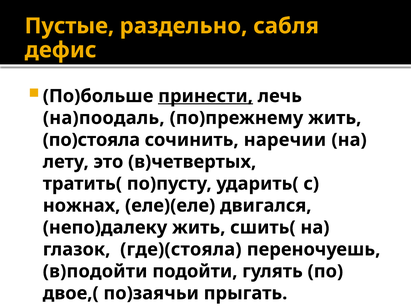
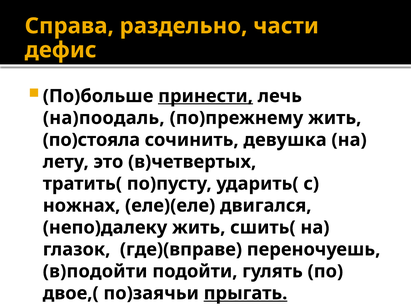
Пустые: Пустые -> Справа
сабля: сабля -> части
наречии: наречии -> девушка
где)(стояла: где)(стояла -> где)(вправе
прыгать underline: none -> present
